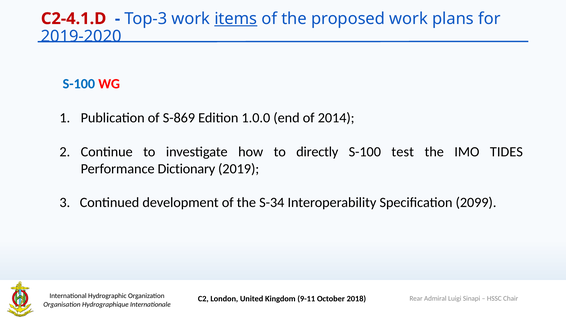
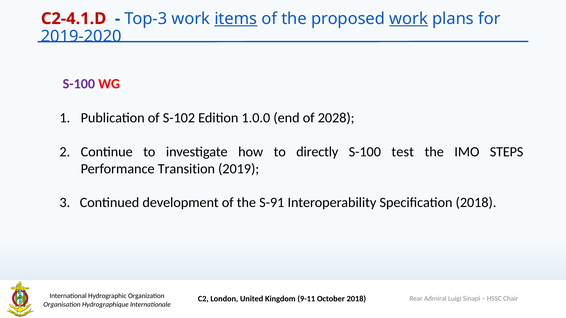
work at (409, 19) underline: none -> present
S-100 at (79, 84) colour: blue -> purple
S-869: S-869 -> S-102
2014: 2014 -> 2028
TIDES: TIDES -> STEPS
Dictionary: Dictionary -> Transition
S-34: S-34 -> S-91
Specification 2099: 2099 -> 2018
